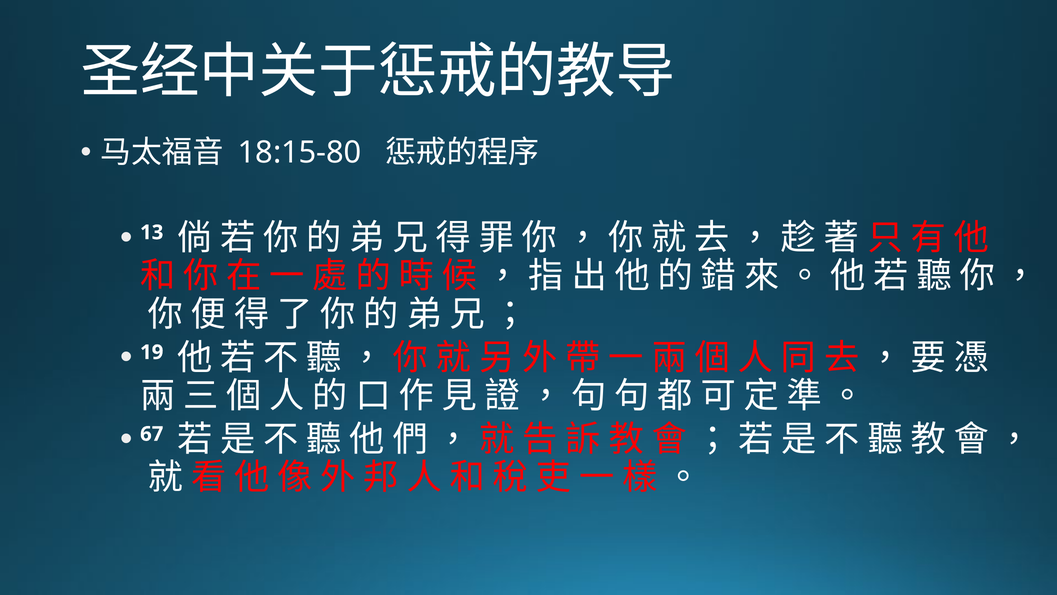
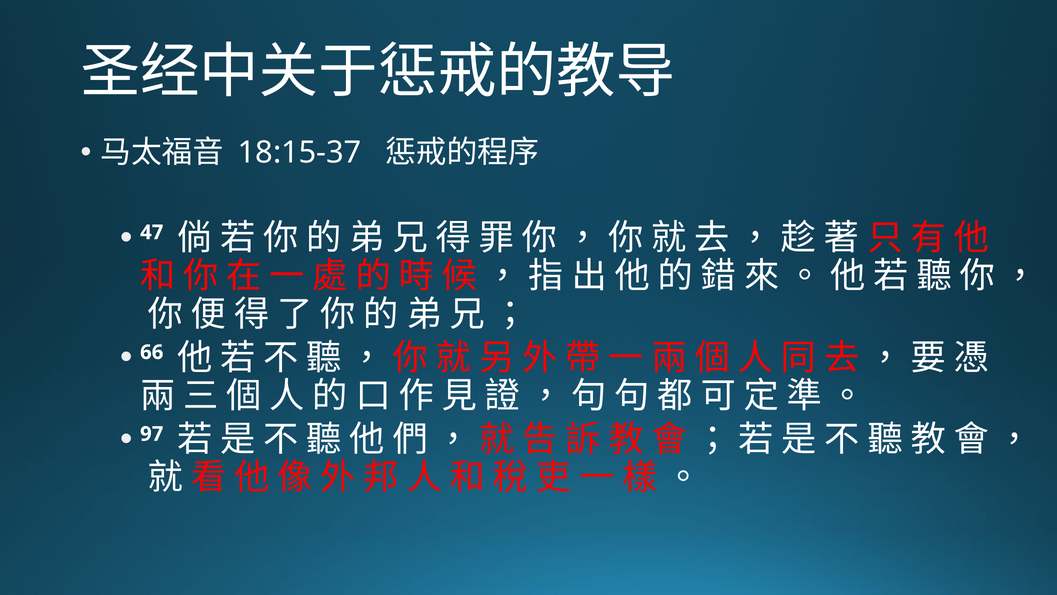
18:15-80: 18:15-80 -> 18:15-37
13: 13 -> 47
19: 19 -> 66
67: 67 -> 97
